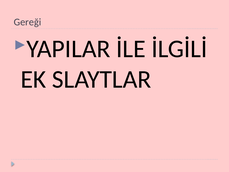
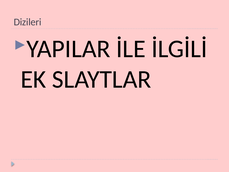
Gereği: Gereği -> Dizileri
